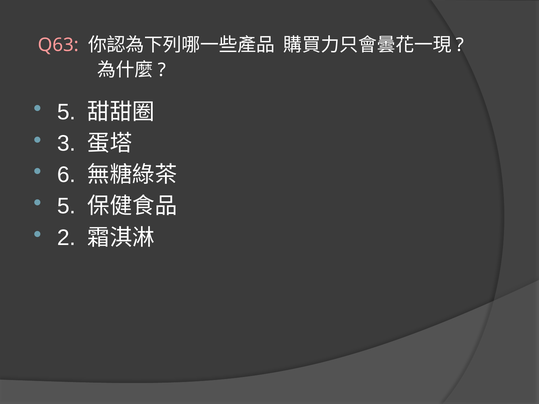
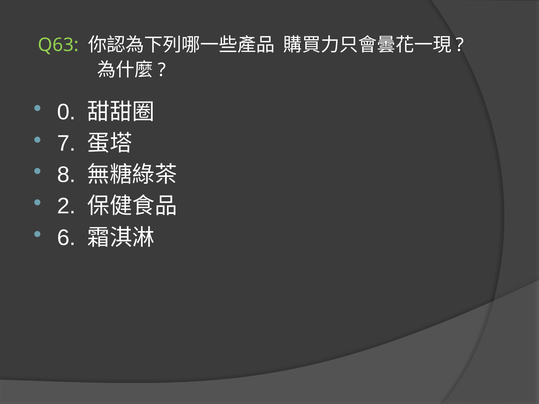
Q63 colour: pink -> light green
5 at (66, 112): 5 -> 0
3: 3 -> 7
6: 6 -> 8
5 at (66, 206): 5 -> 2
2: 2 -> 6
